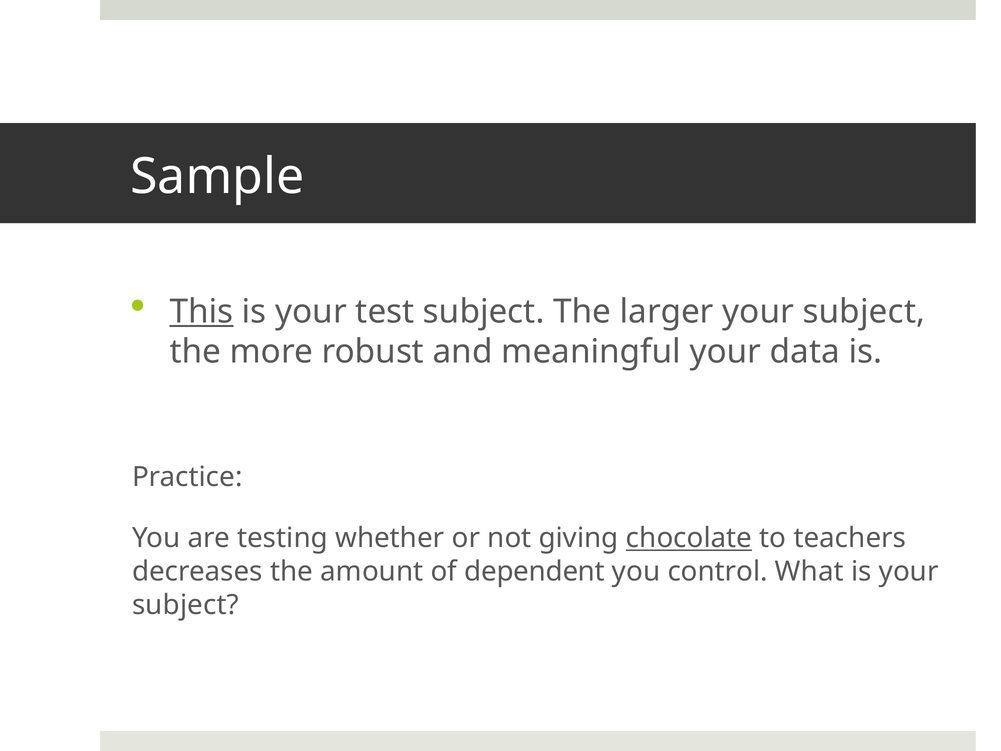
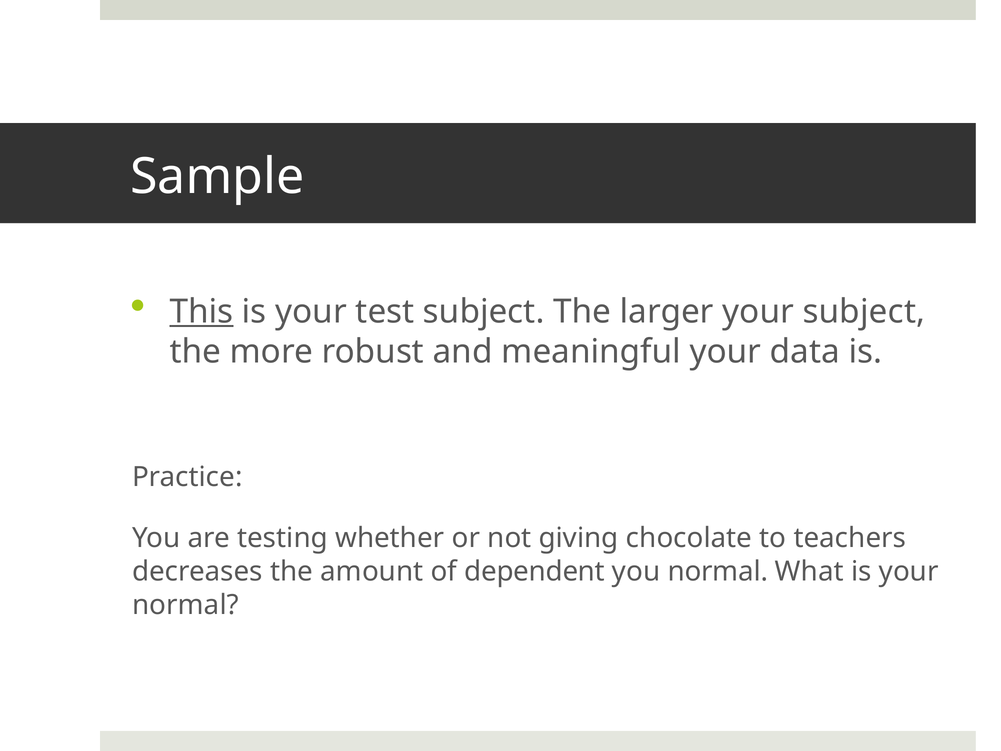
chocolate underline: present -> none
you control: control -> normal
subject at (185, 605): subject -> normal
